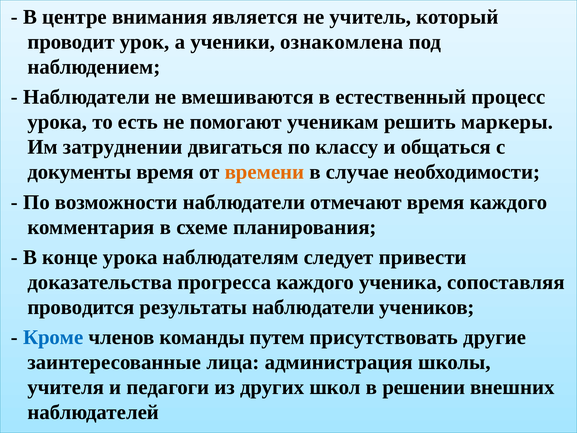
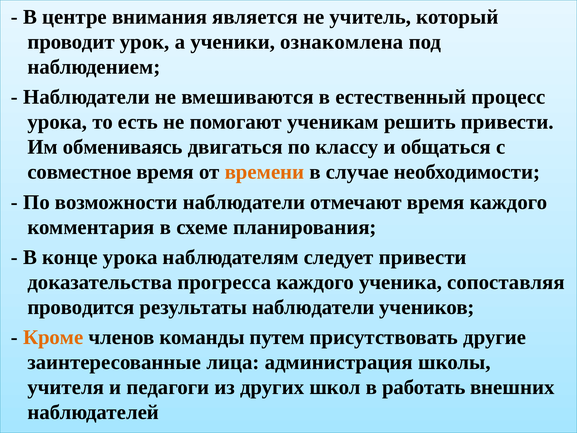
решить маркеры: маркеры -> привести
затруднении: затруднении -> обмениваясь
документы: документы -> совместное
Кроме colour: blue -> orange
решении: решении -> работать
